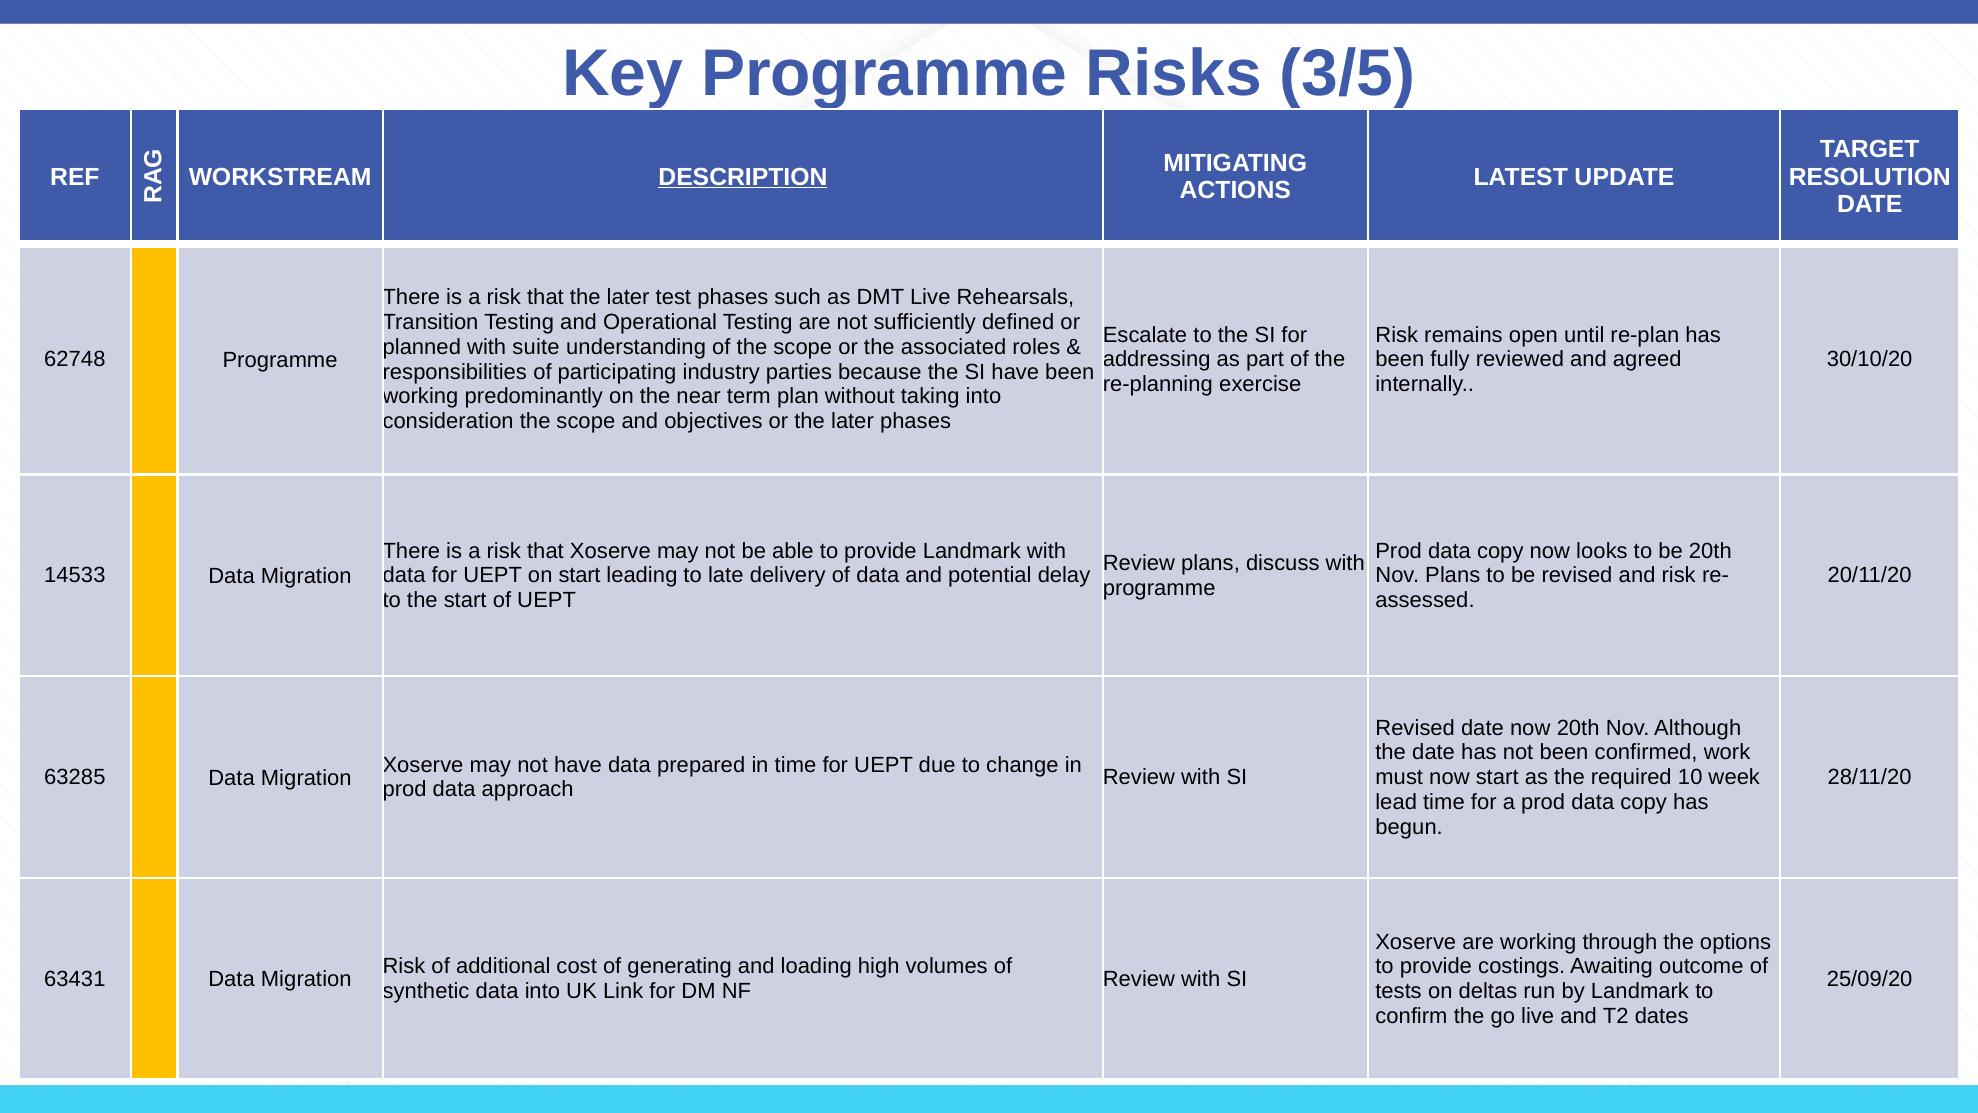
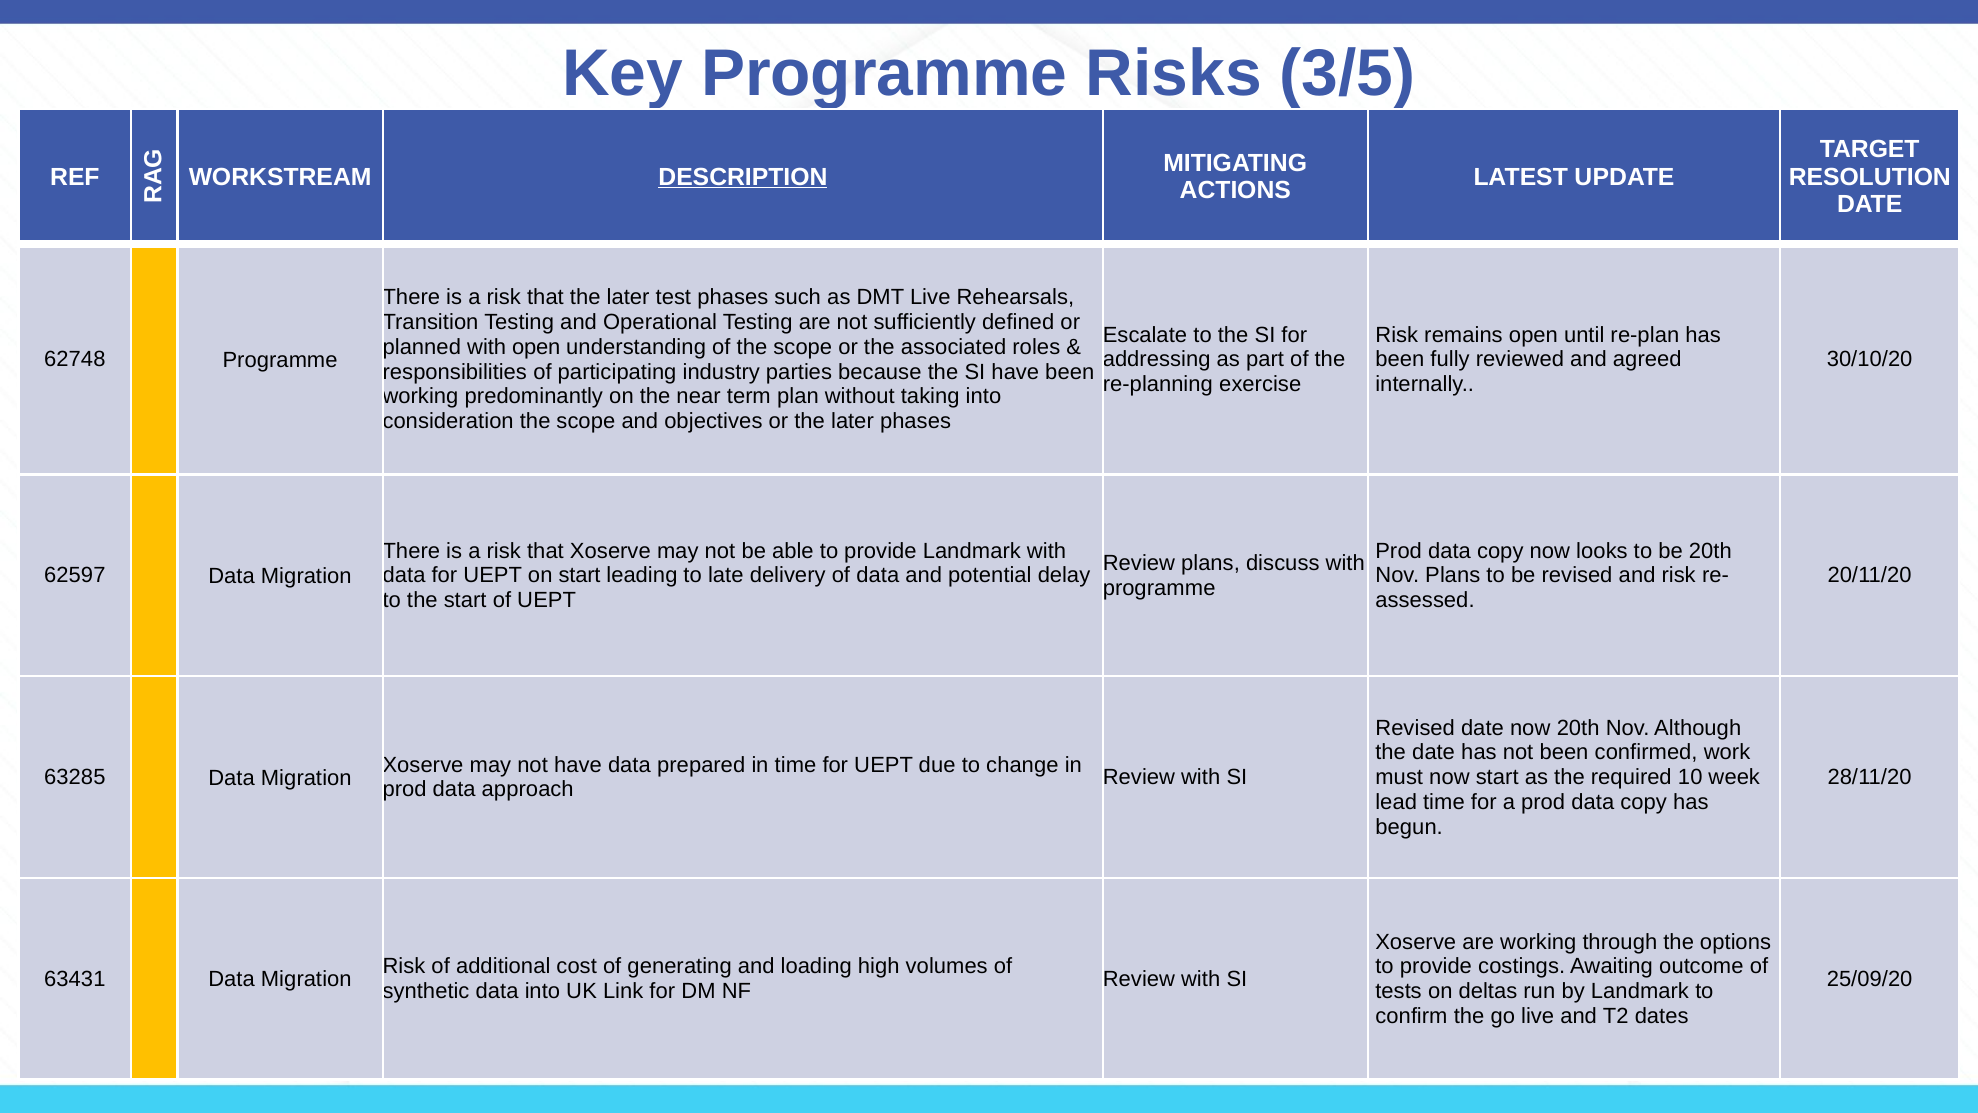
with suite: suite -> open
14533: 14533 -> 62597
